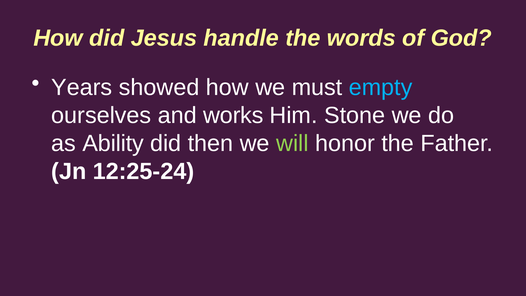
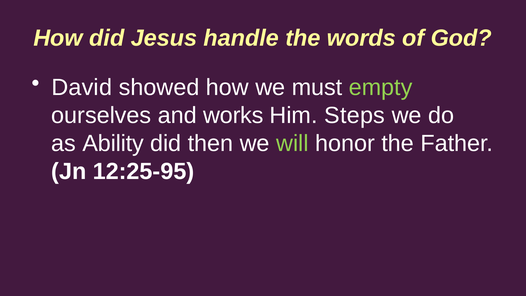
Years: Years -> David
empty colour: light blue -> light green
Stone: Stone -> Steps
12:25-24: 12:25-24 -> 12:25-95
